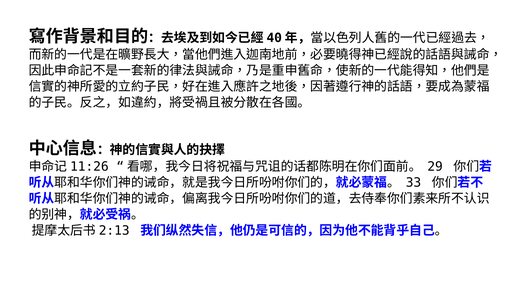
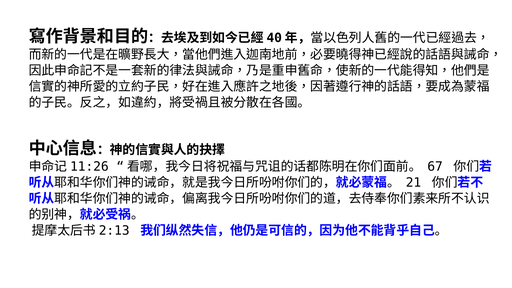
29: 29 -> 67
33: 33 -> 21
